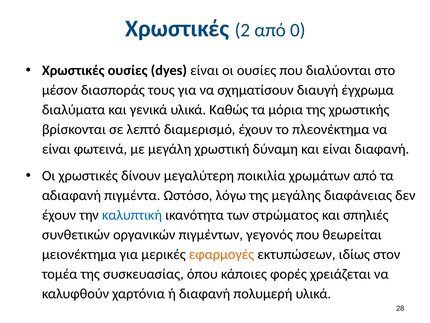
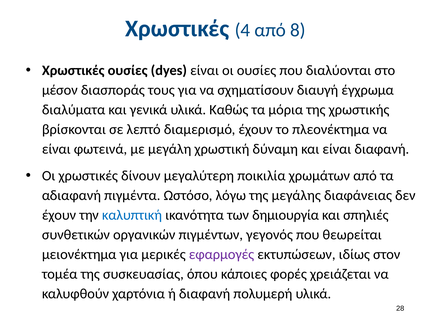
2: 2 -> 4
0: 0 -> 8
στρώματος: στρώματος -> δημιουργία
εφαρμογές colour: orange -> purple
